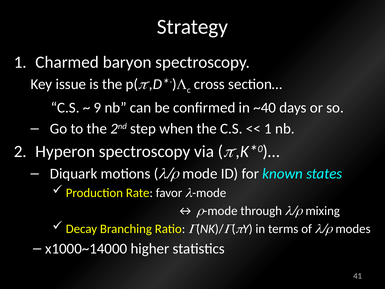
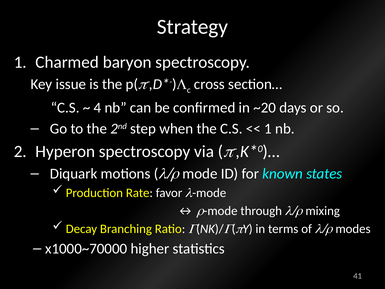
9: 9 -> 4
~40: ~40 -> ~20
x1000~14000: x1000~14000 -> x1000~70000
